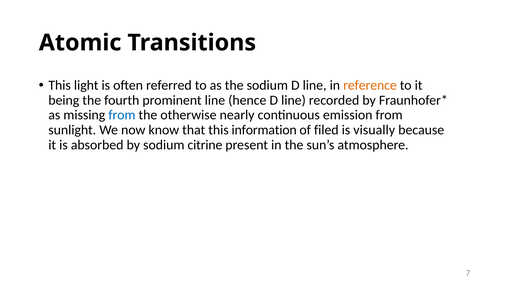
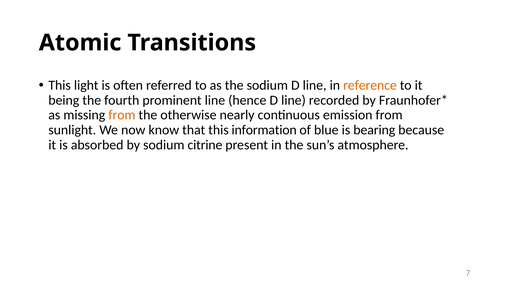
from at (122, 115) colour: blue -> orange
filed: filed -> blue
visually: visually -> bearing
